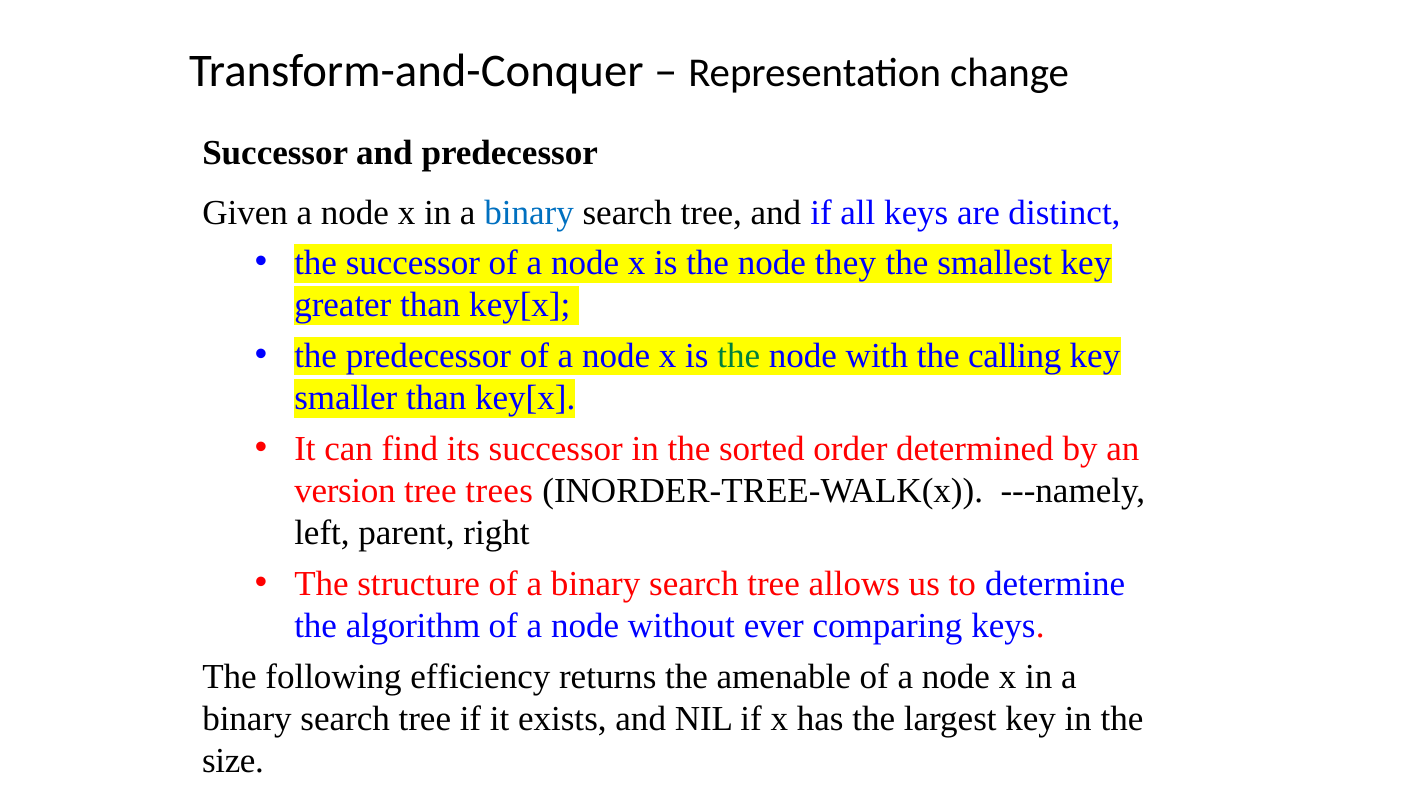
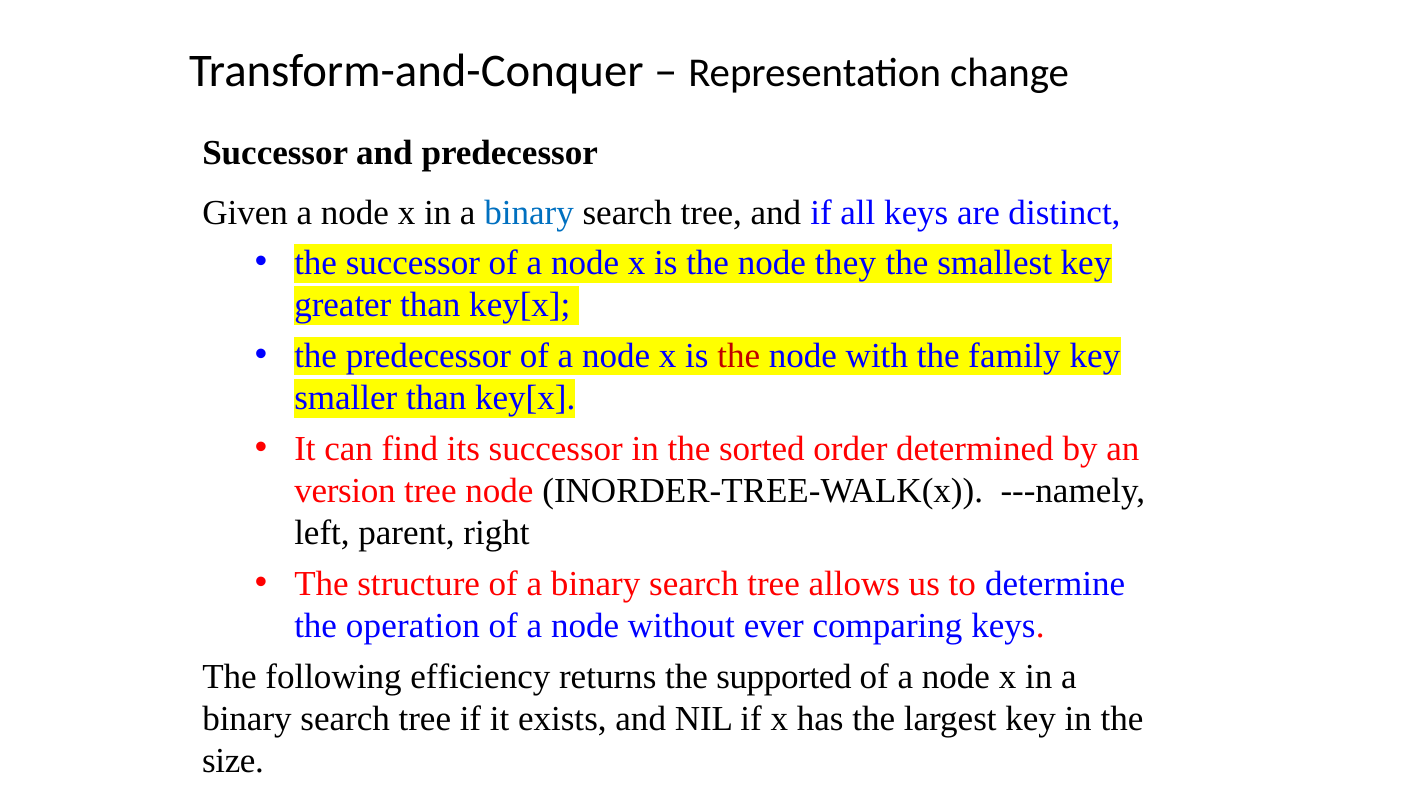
the at (739, 356) colour: green -> red
calling: calling -> family
tree trees: trees -> node
algorithm: algorithm -> operation
amenable: amenable -> supported
